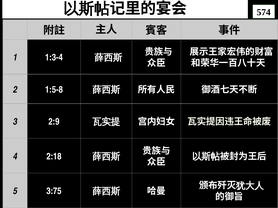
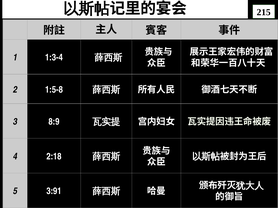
574: 574 -> 215
2:9: 2:9 -> 8:9
3:75: 3:75 -> 3:91
